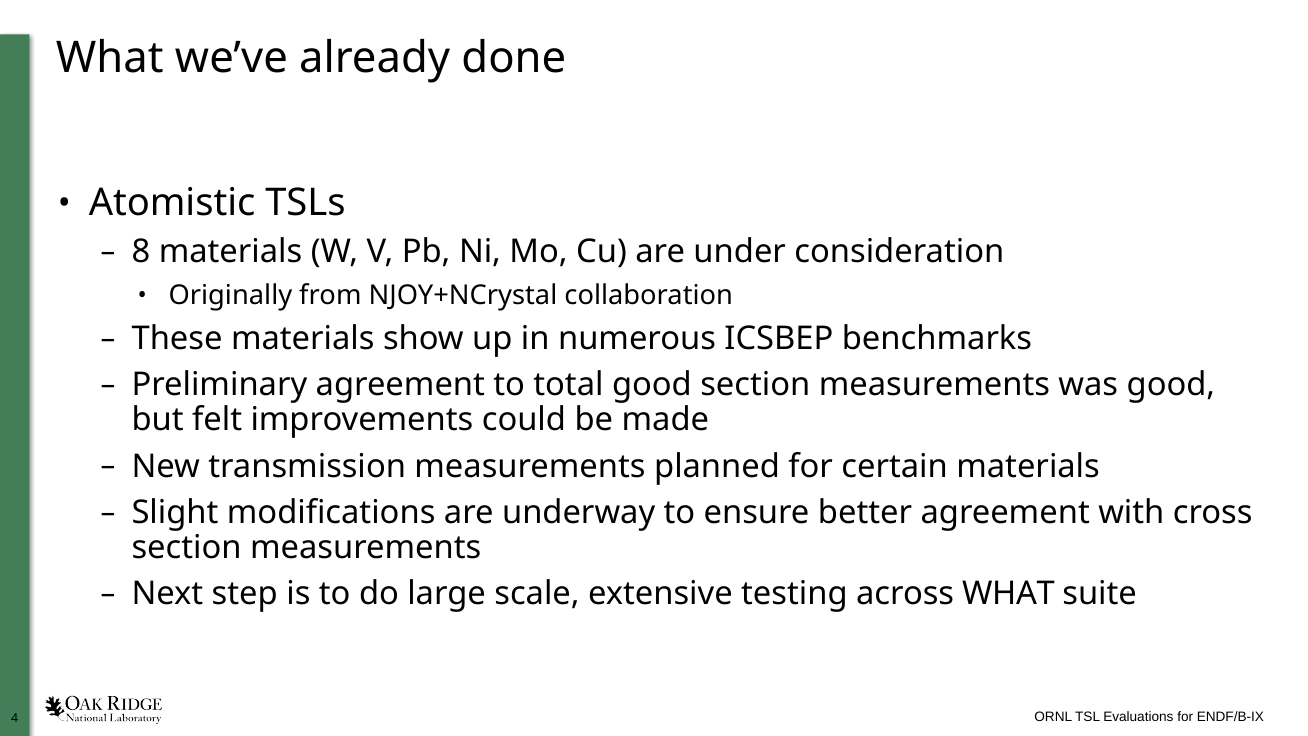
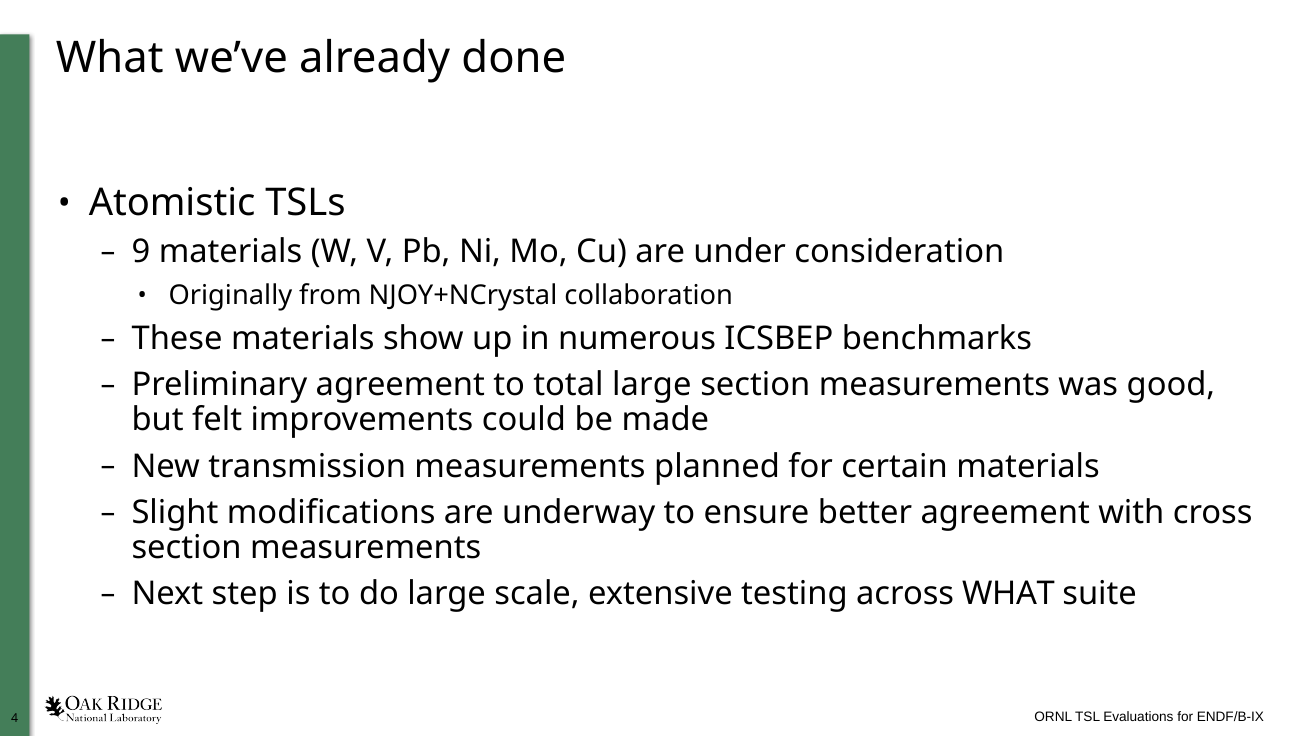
8: 8 -> 9
total good: good -> large
